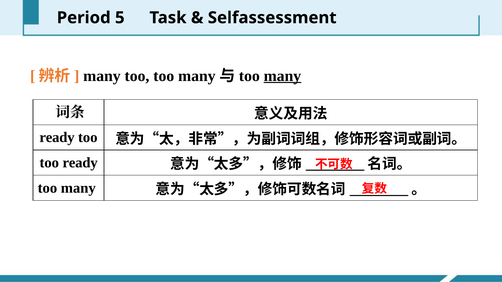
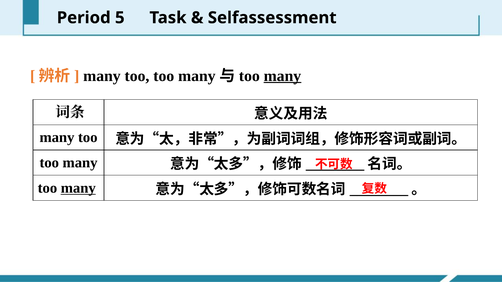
ready at (57, 138): ready -> many
ready at (80, 163): ready -> many
many at (78, 188) underline: none -> present
